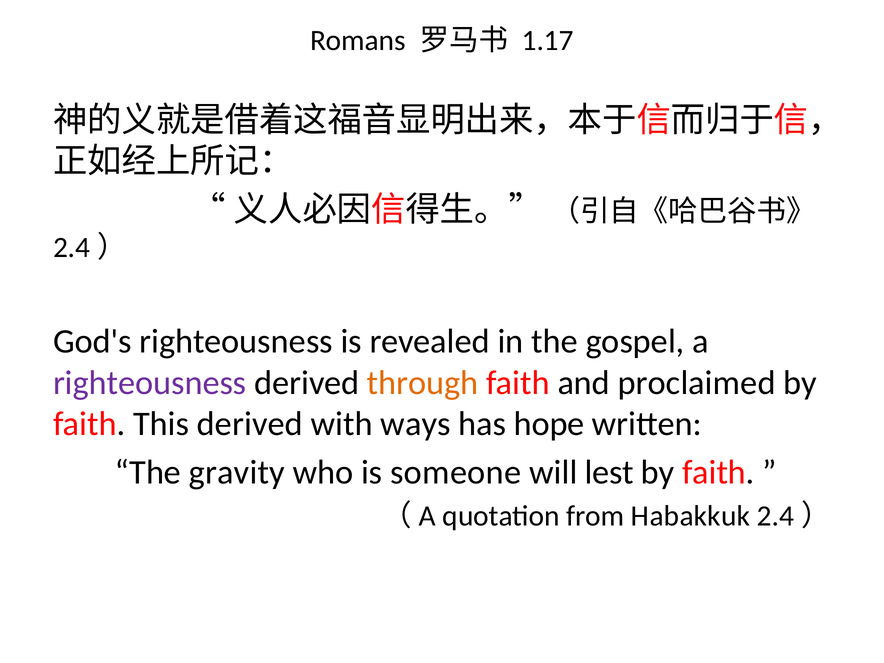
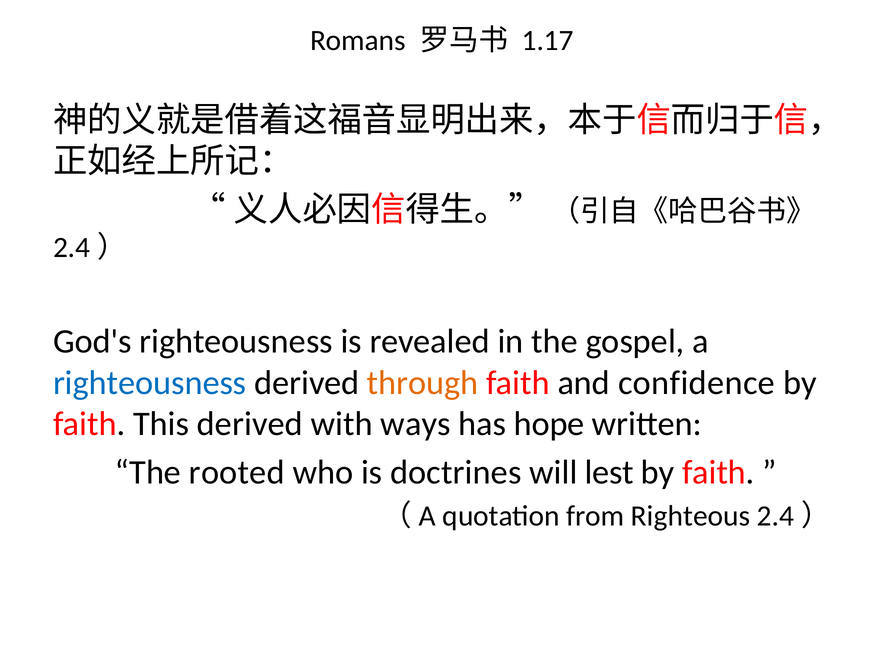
righteousness at (150, 383) colour: purple -> blue
proclaimed: proclaimed -> confidence
gravity: gravity -> rooted
someone: someone -> doctrines
Habakkuk: Habakkuk -> Righteous
